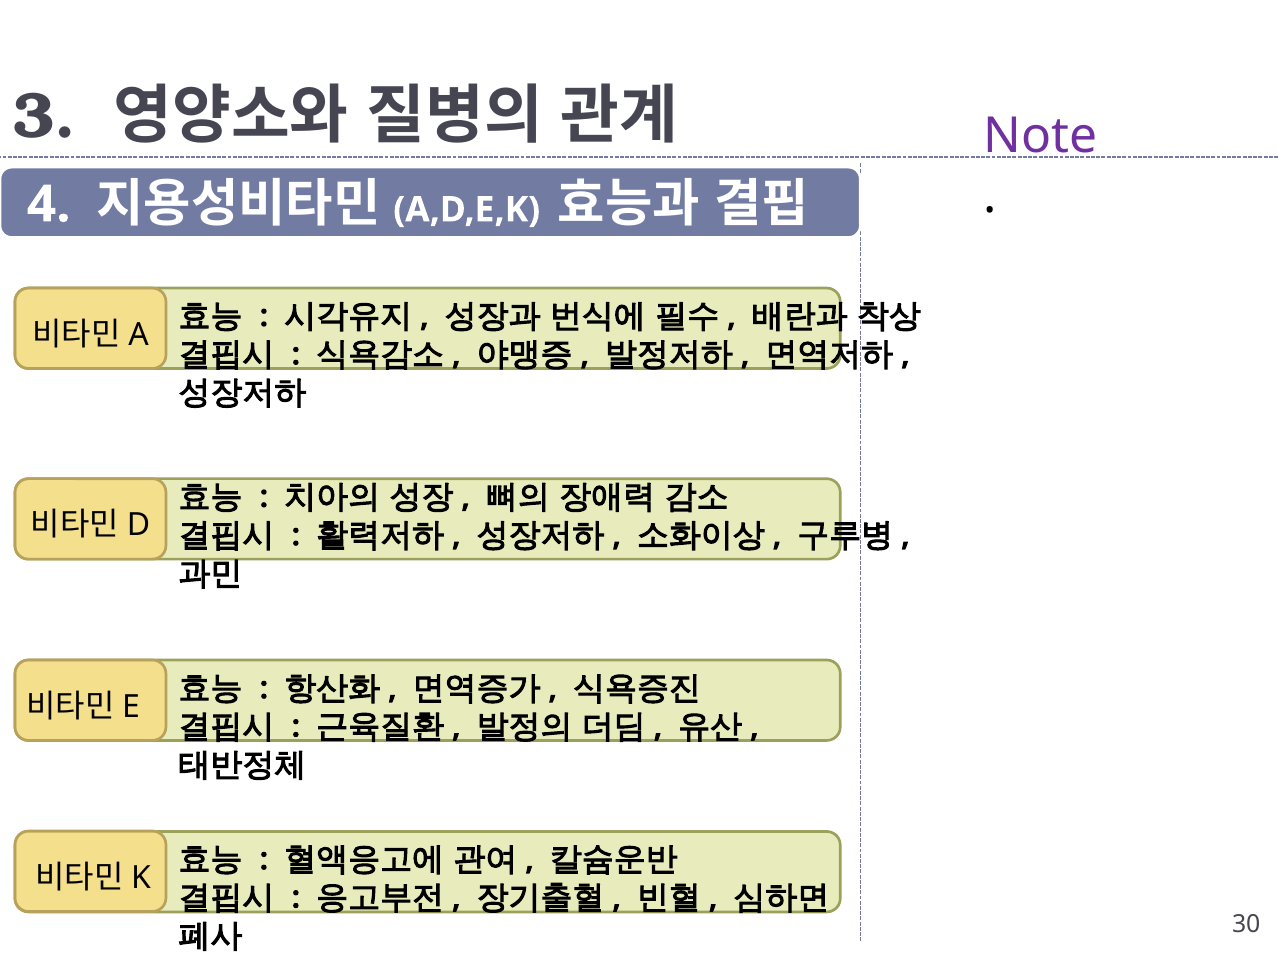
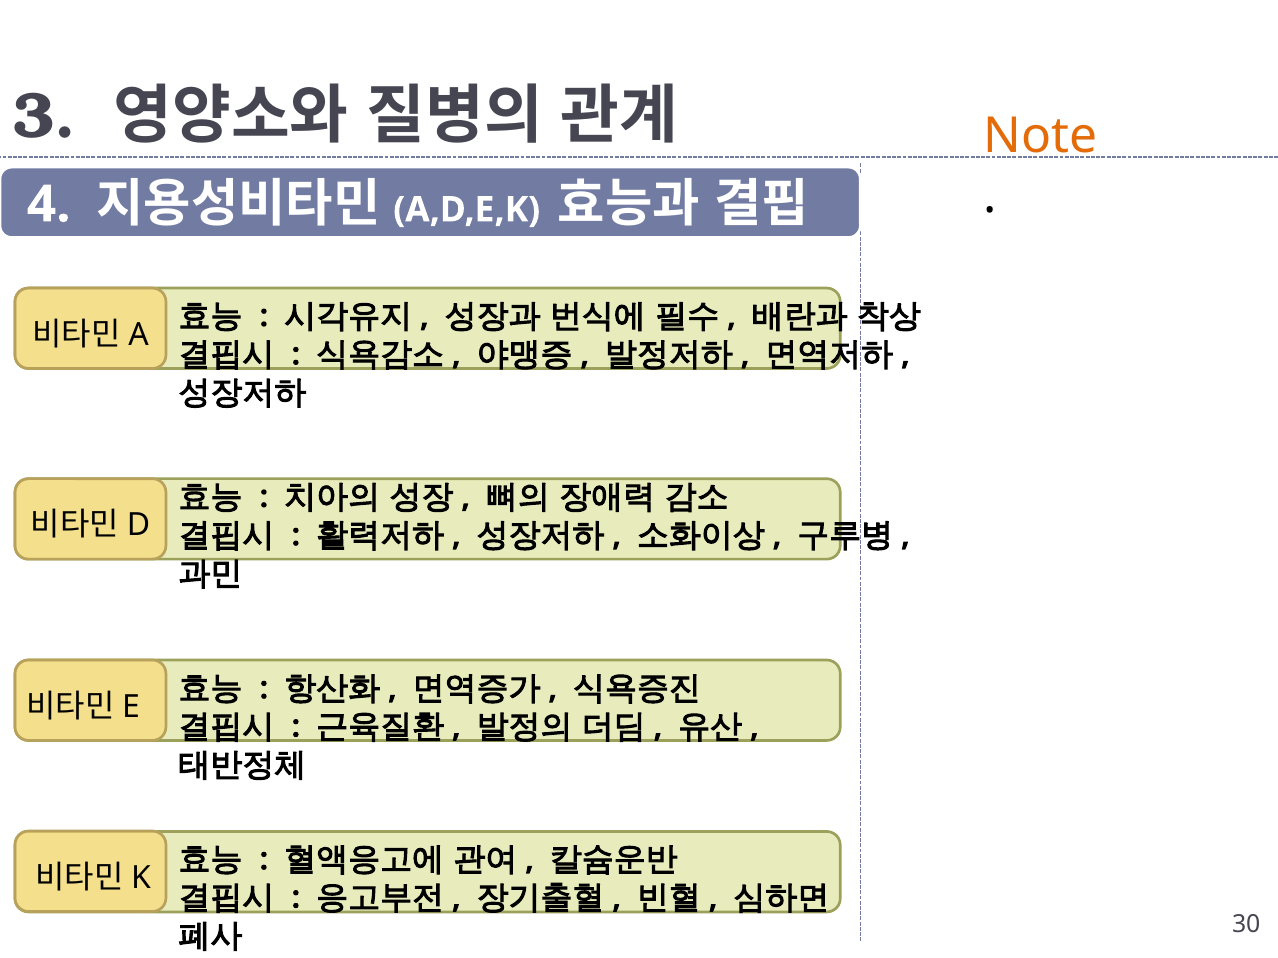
Note colour: purple -> orange
